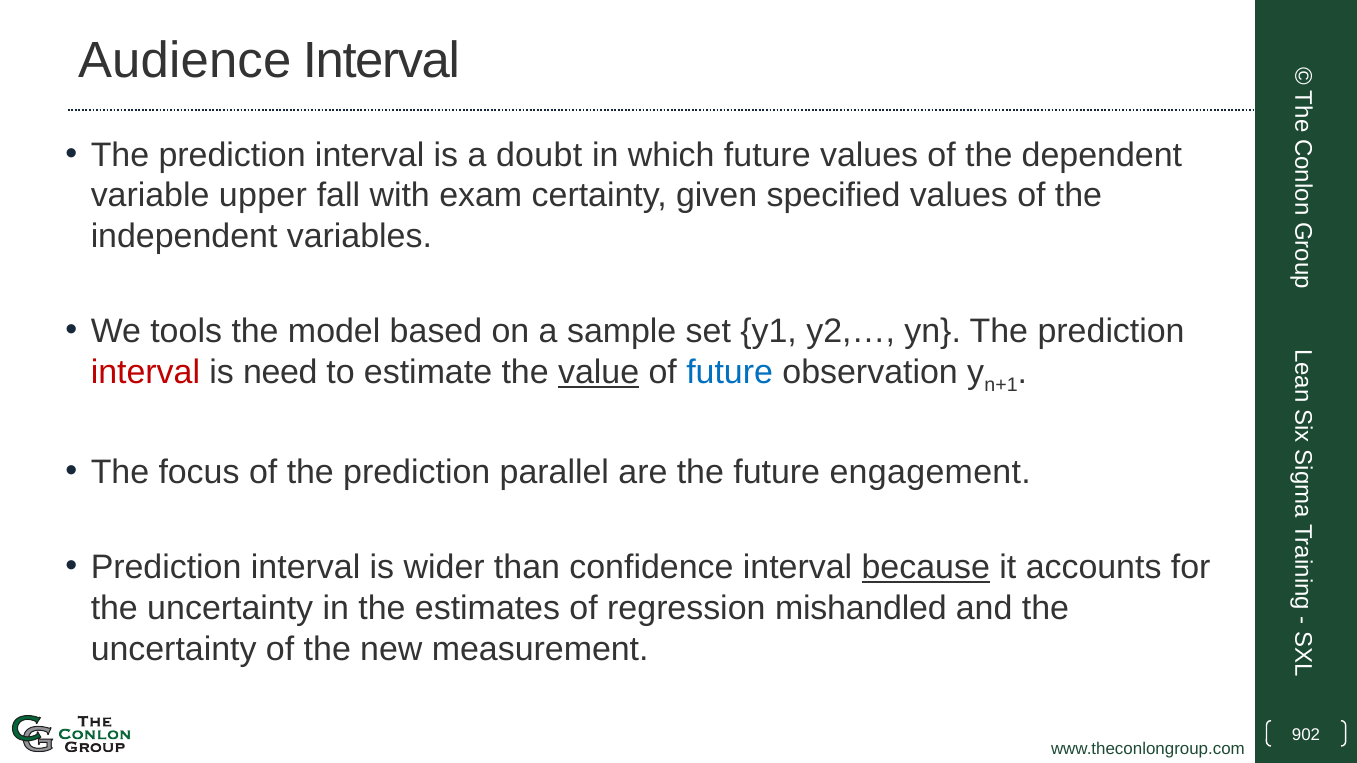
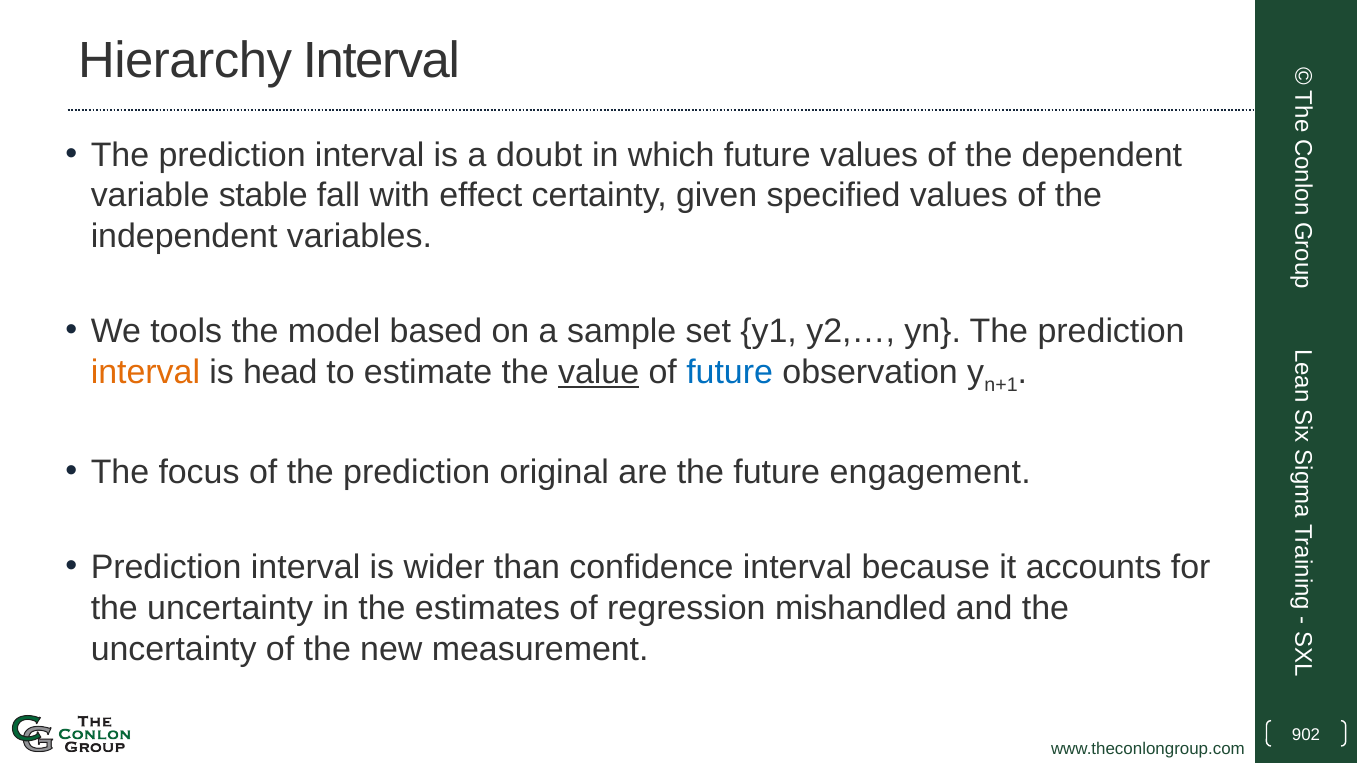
Audience: Audience -> Hierarchy
upper: upper -> stable
exam: exam -> effect
interval at (145, 372) colour: red -> orange
need: need -> head
parallel: parallel -> original
because underline: present -> none
